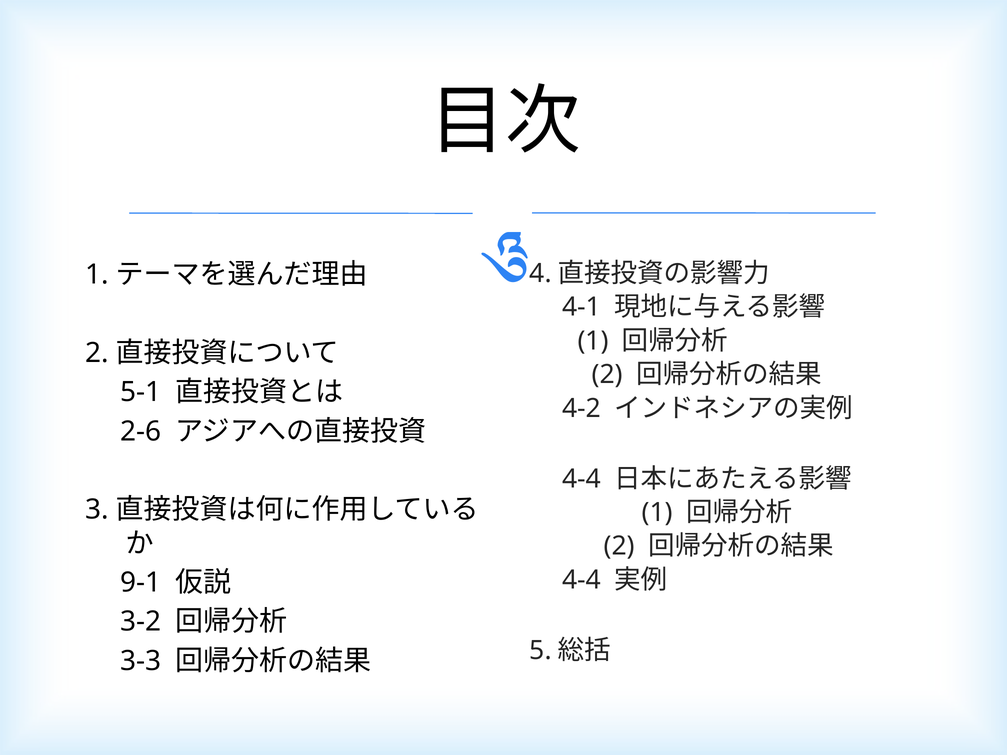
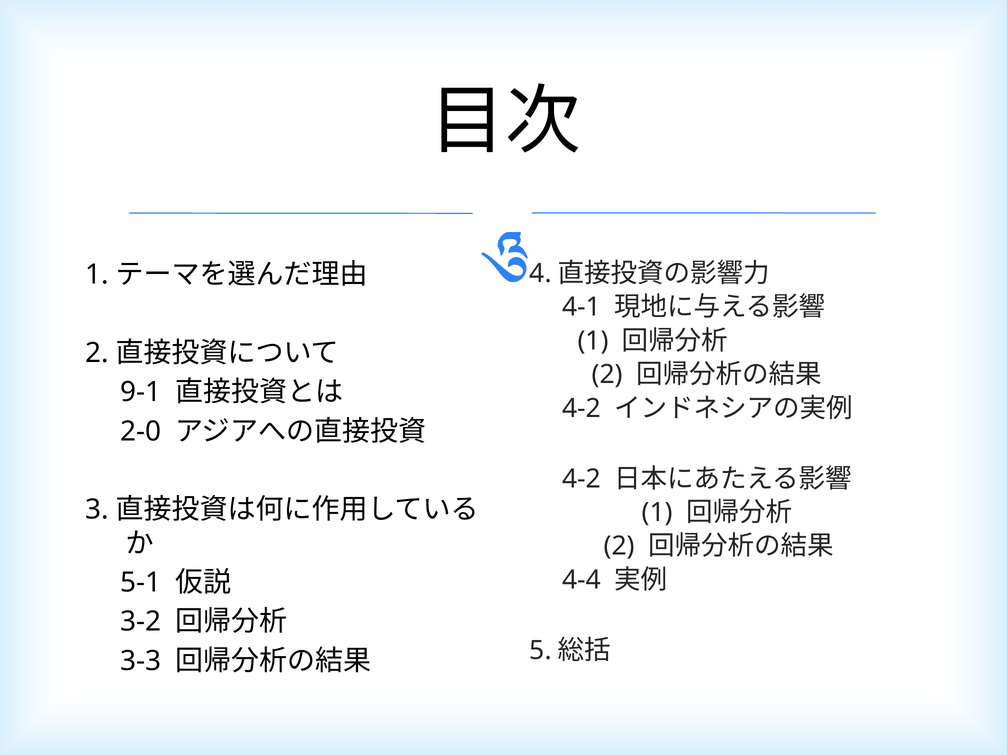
5-1: 5-1 -> 9-1
2-6: 2-6 -> 2-0
4-4 at (582, 479): 4-4 -> 4-2
9-1: 9-1 -> 5-1
